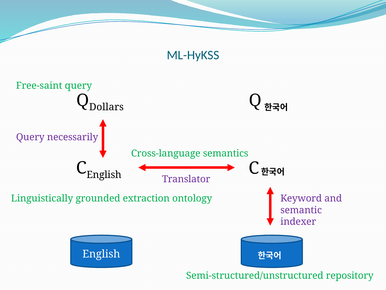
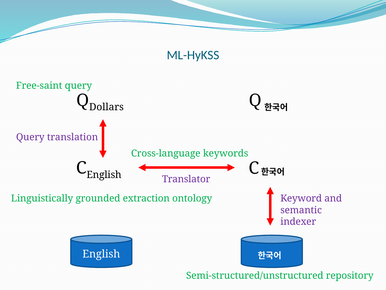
necessarily: necessarily -> translation
semantics: semantics -> keywords
